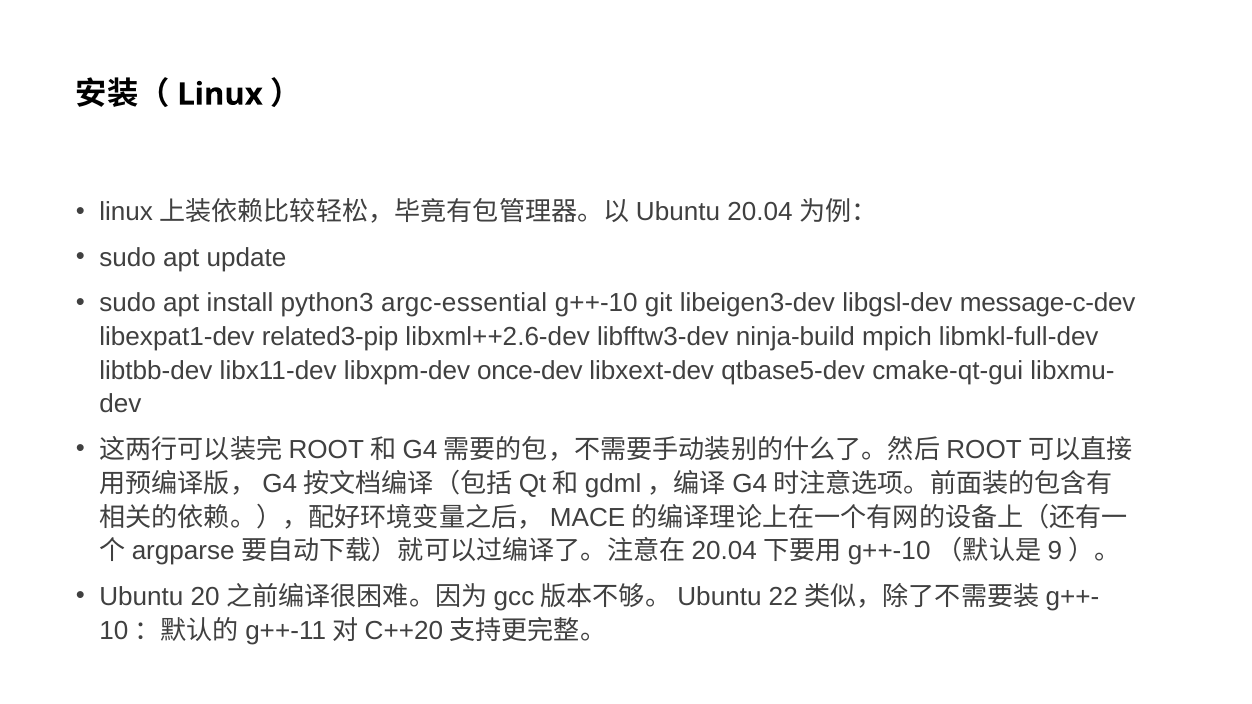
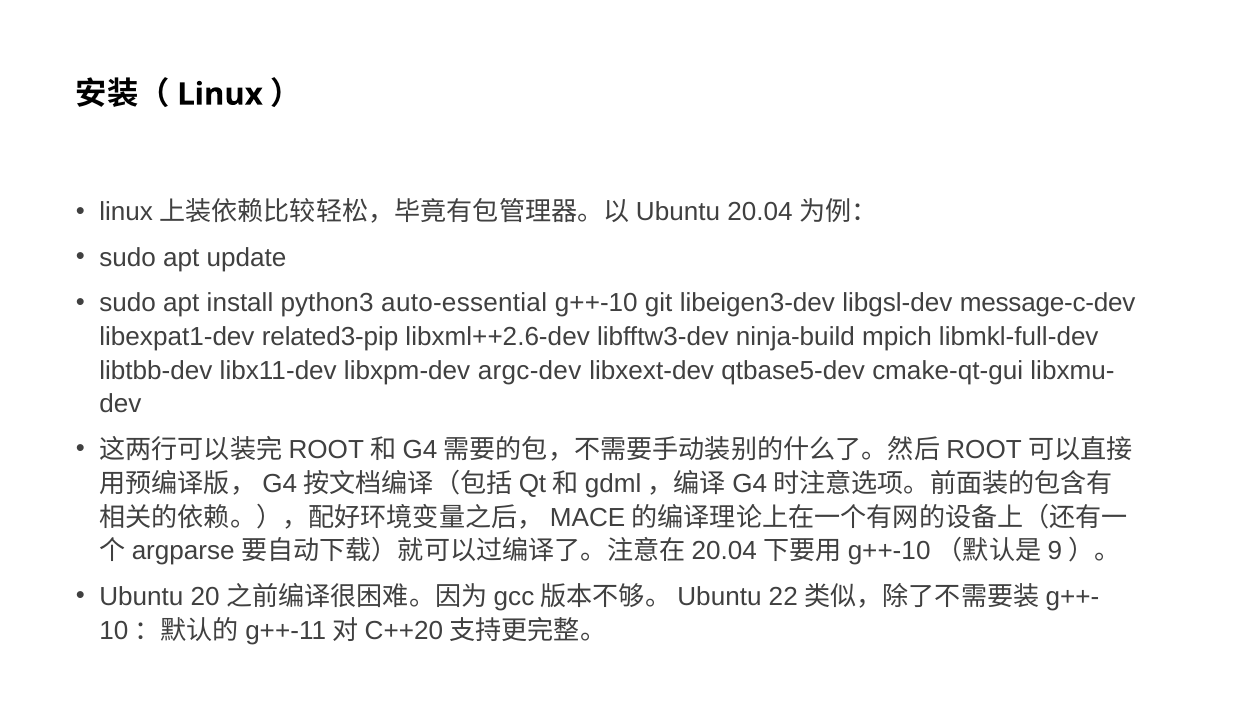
argc-essential: argc-essential -> auto-essential
once-dev: once-dev -> argc-dev
